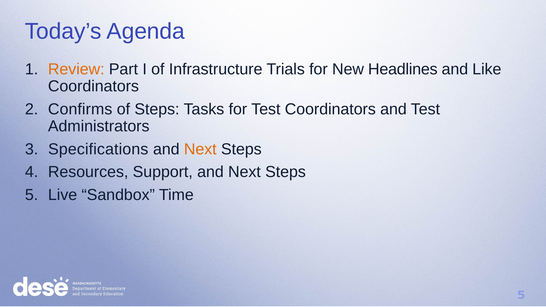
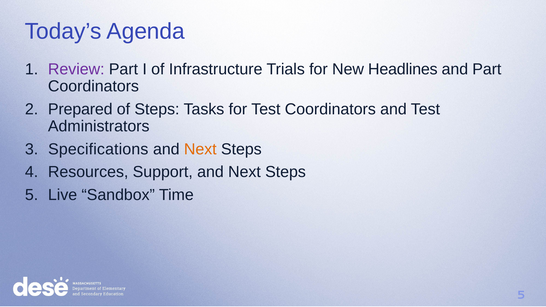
Review colour: orange -> purple
and Like: Like -> Part
Confirms: Confirms -> Prepared
